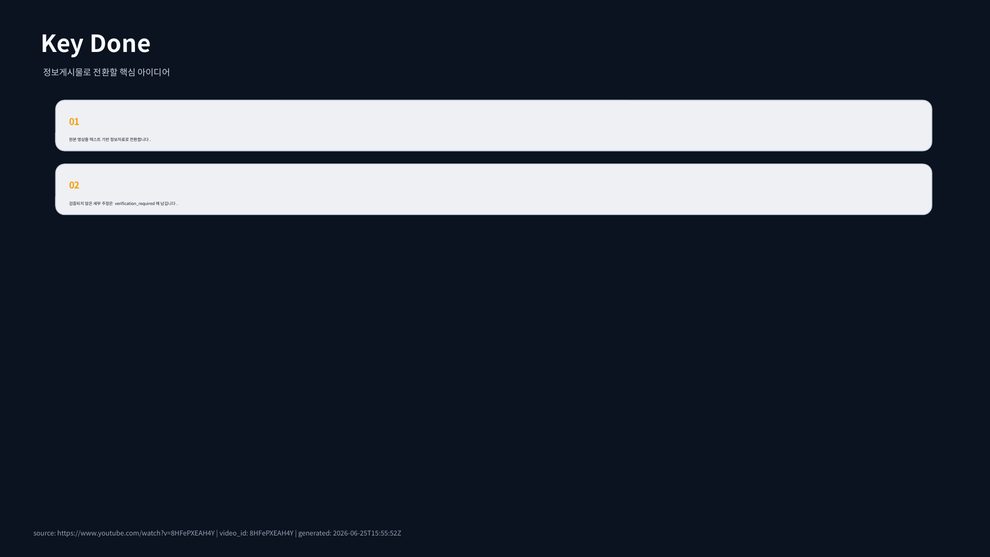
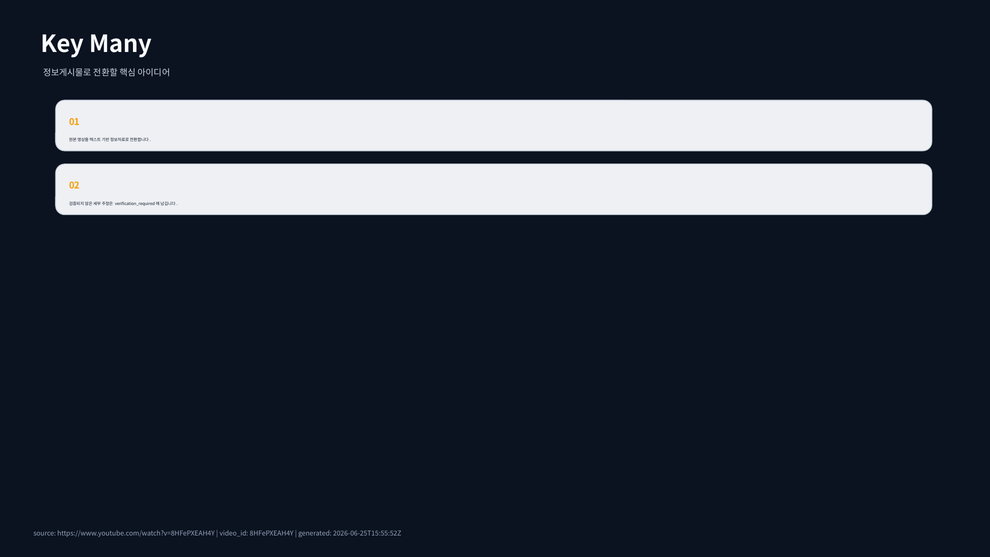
Done: Done -> Many
